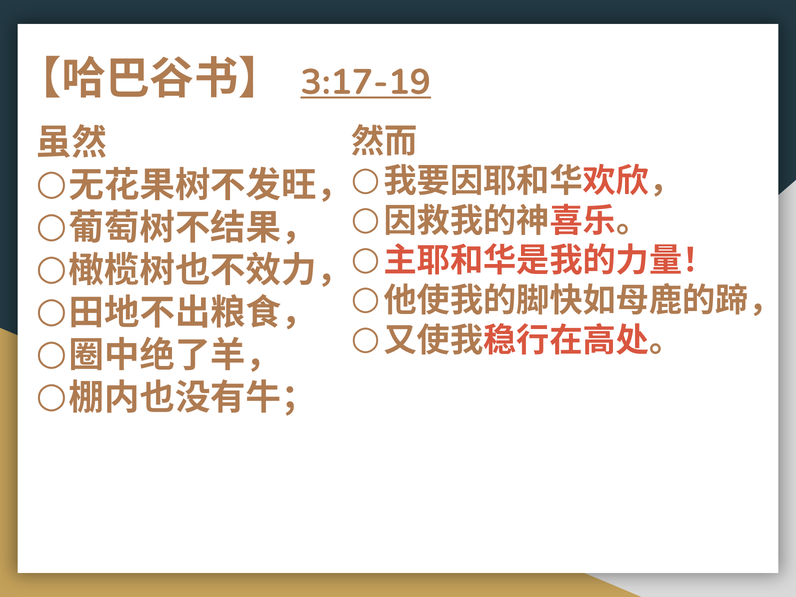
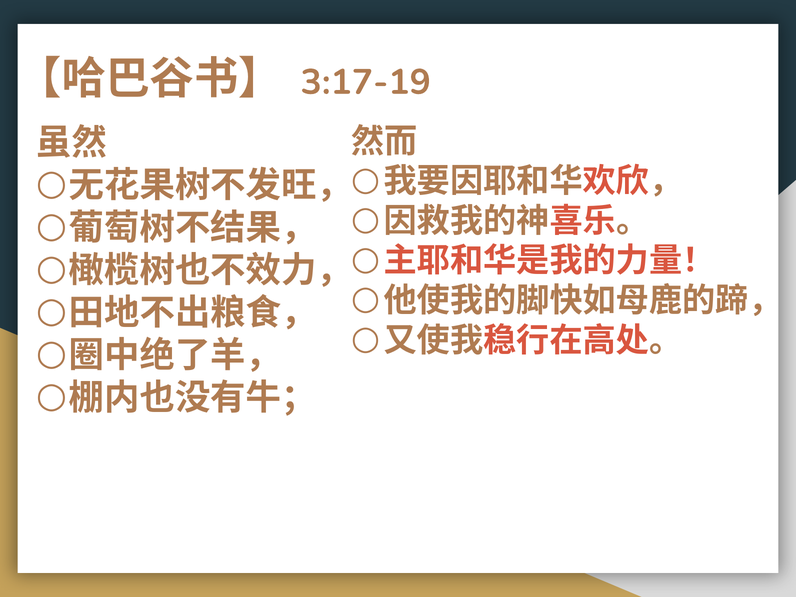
3:17-19 underline: present -> none
